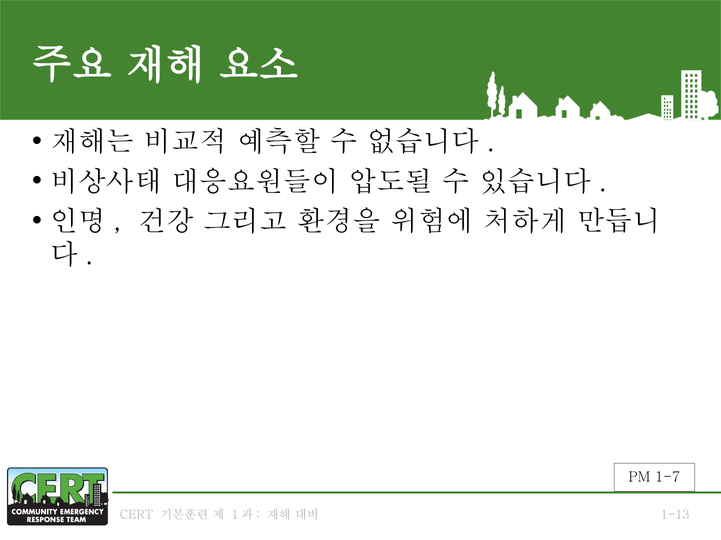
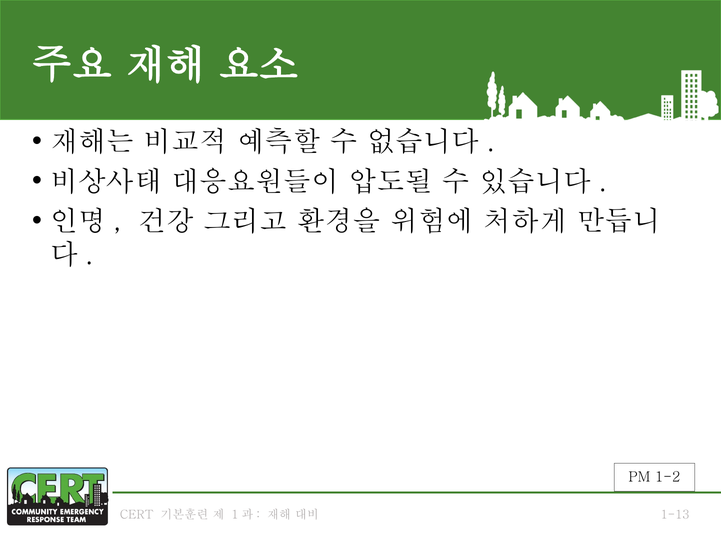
1-7: 1-7 -> 1-2
